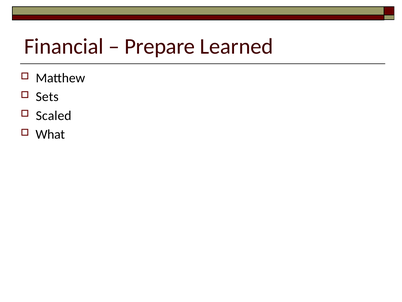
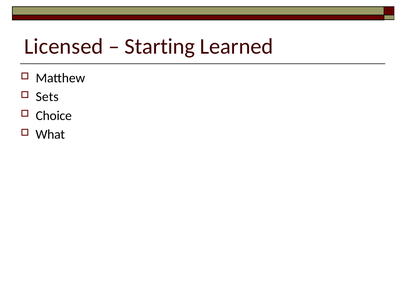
Financial: Financial -> Licensed
Prepare: Prepare -> Starting
Scaled: Scaled -> Choice
